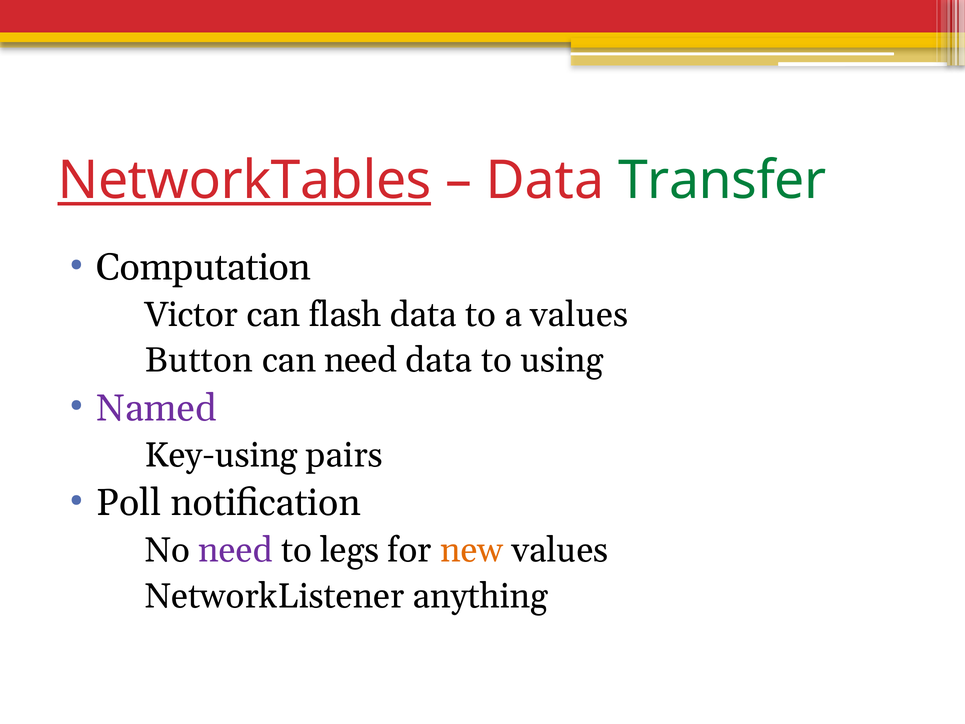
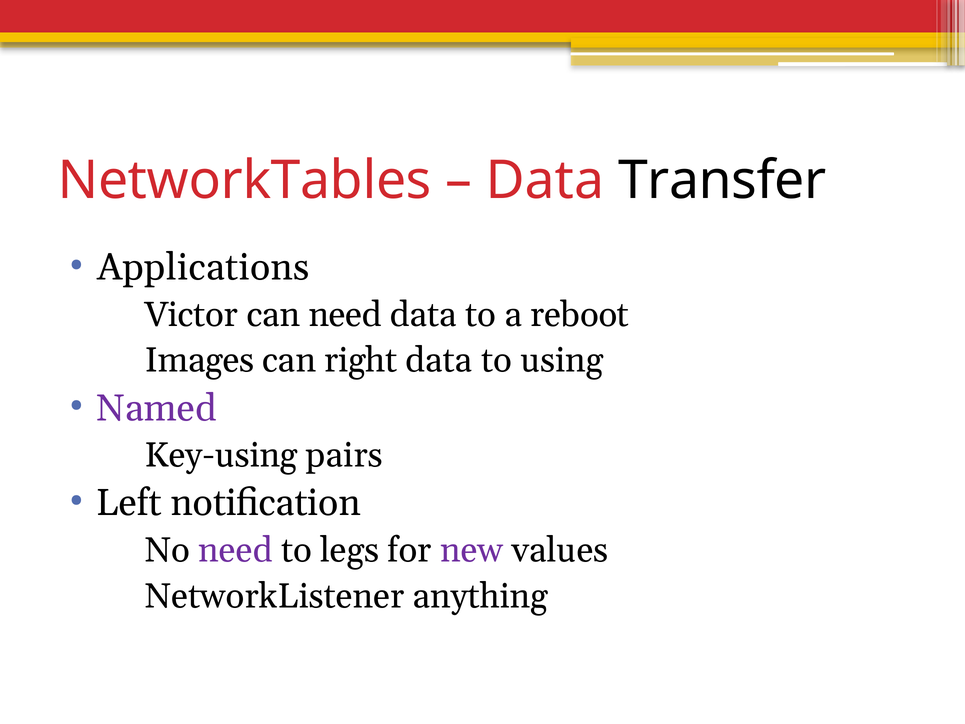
NetworkTables underline: present -> none
Transfer colour: green -> black
Computation: Computation -> Applications
can flash: flash -> need
a values: values -> reboot
Button: Button -> Images
can need: need -> right
Poll: Poll -> Left
new colour: orange -> purple
